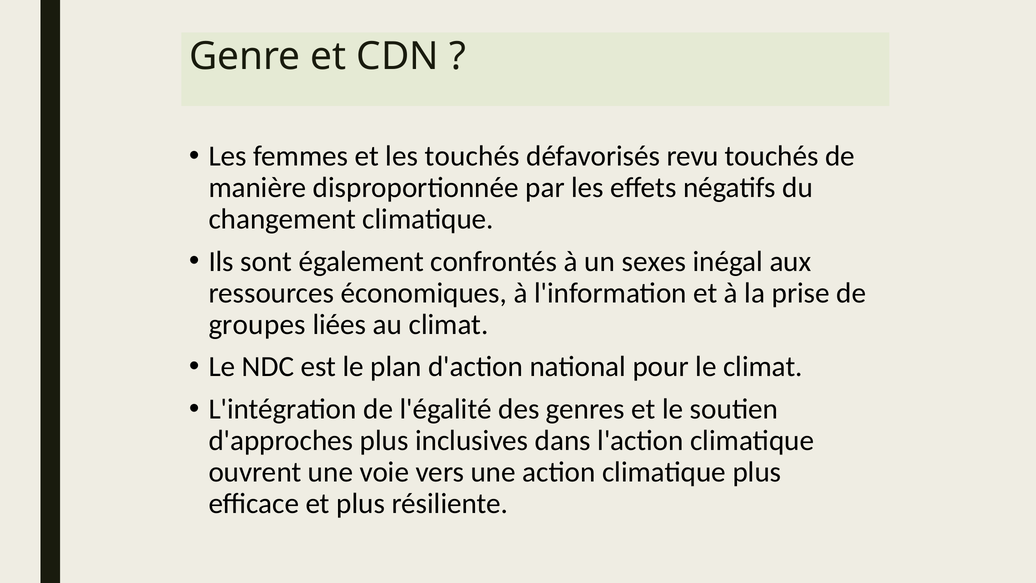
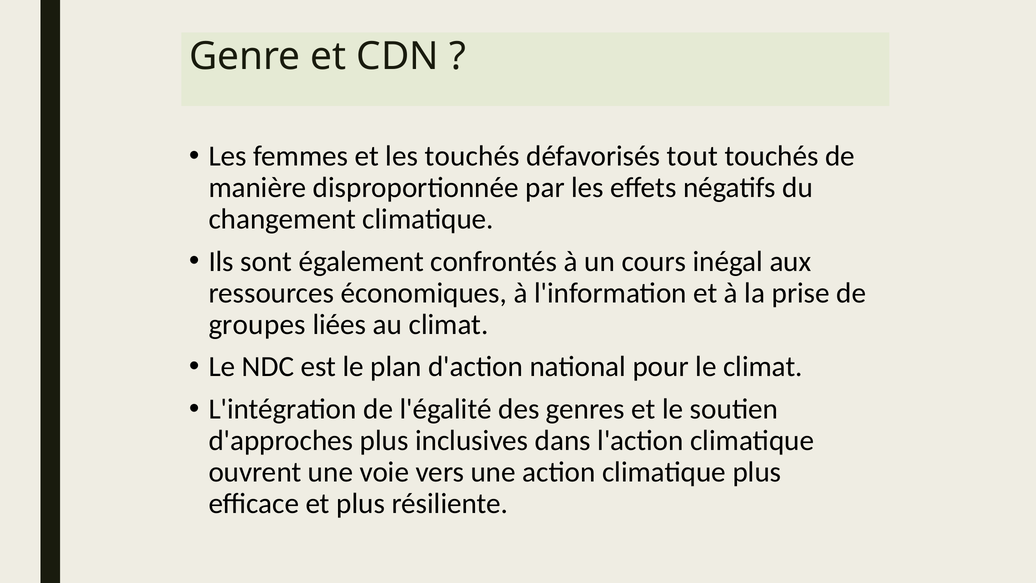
revu: revu -> tout
sexes: sexes -> cours
